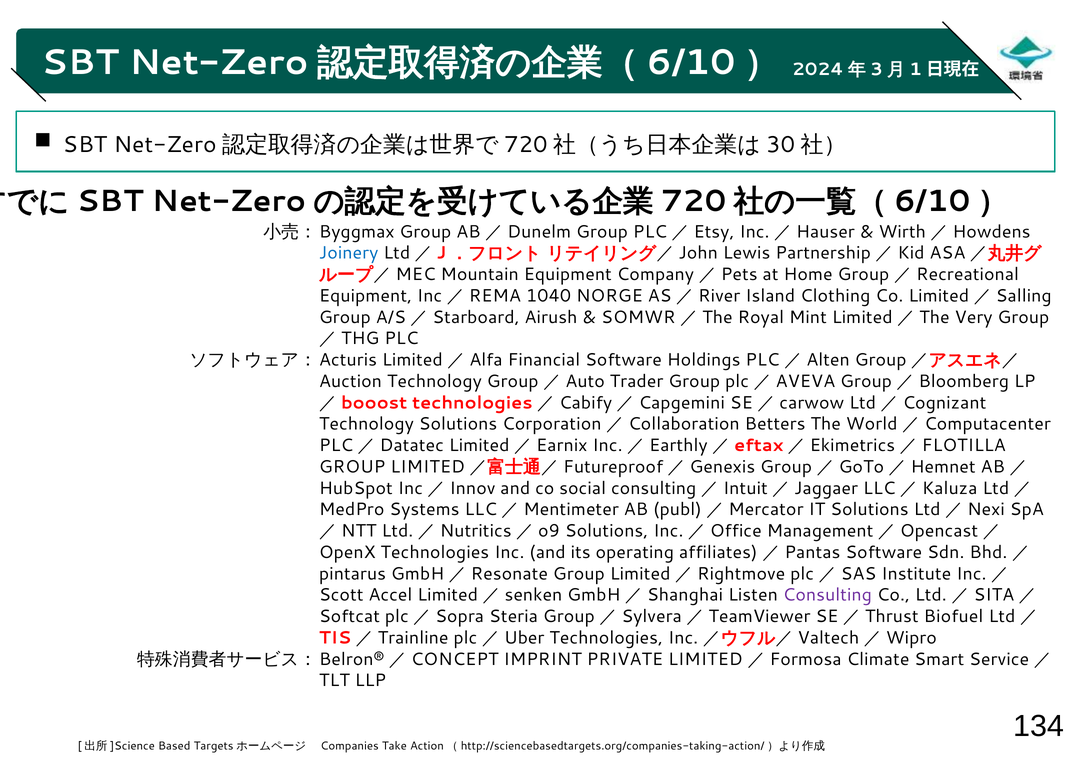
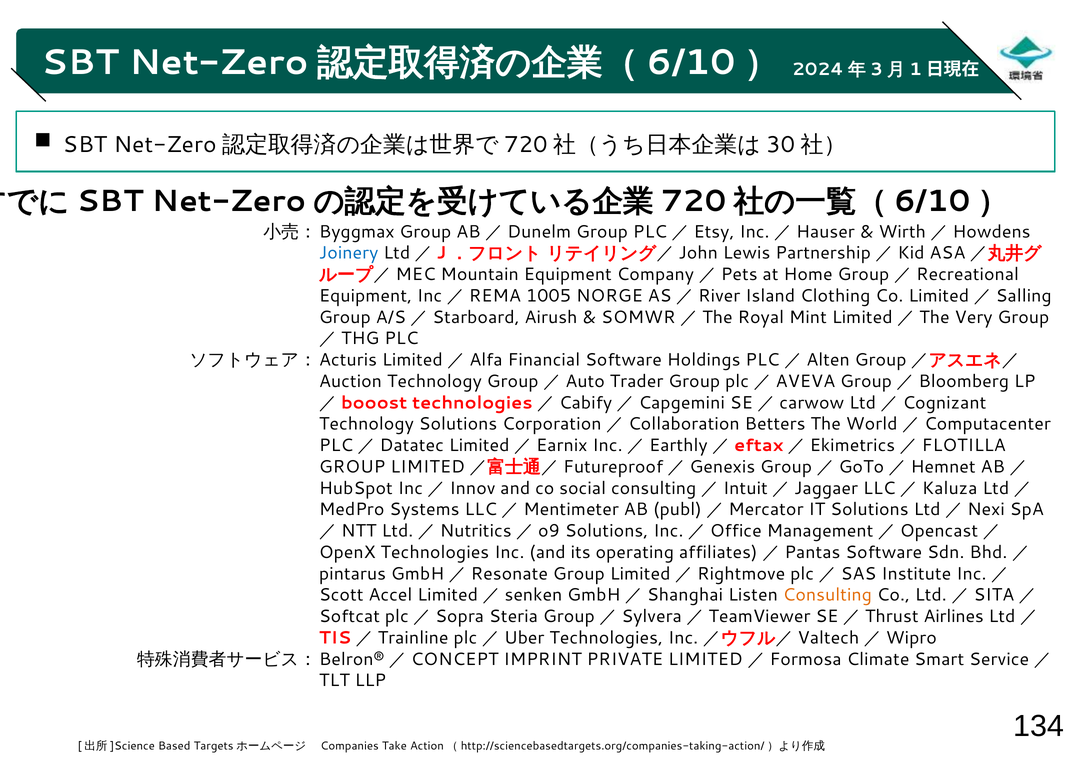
1040: 1040 -> 1005
Consulting at (827, 595) colour: purple -> orange
Biofuel: Biofuel -> Airlines
